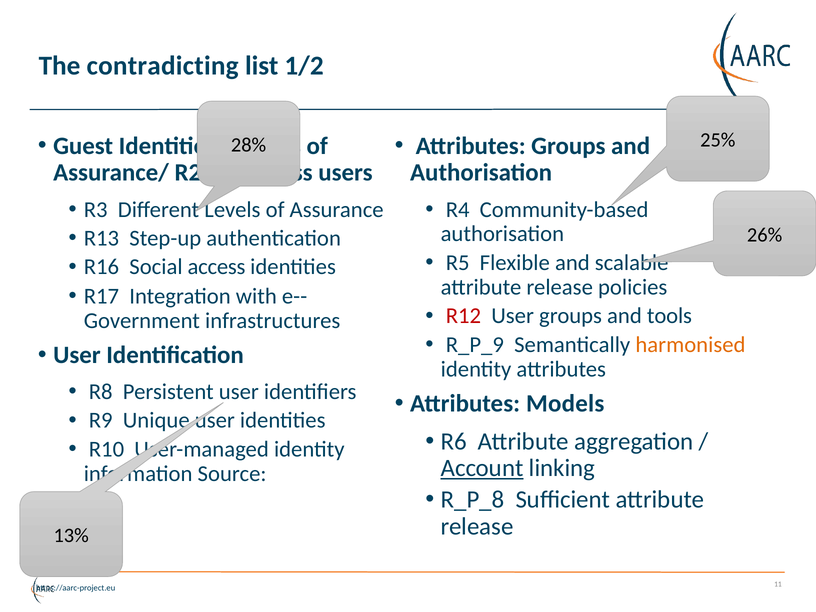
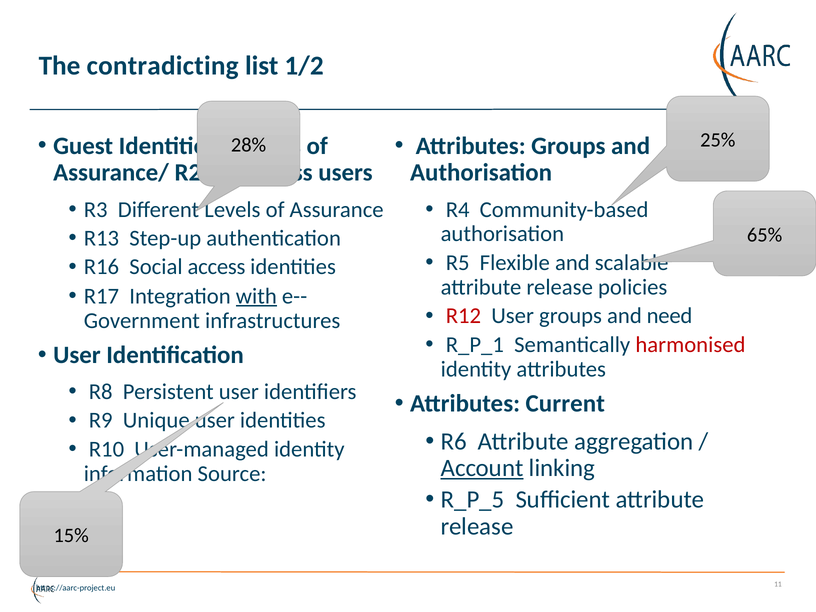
26%: 26% -> 65%
with underline: none -> present
tools: tools -> need
R_P_9: R_P_9 -> R_P_1
harmonised colour: orange -> red
Models: Models -> Current
R_P_8: R_P_8 -> R_P_5
13%: 13% -> 15%
